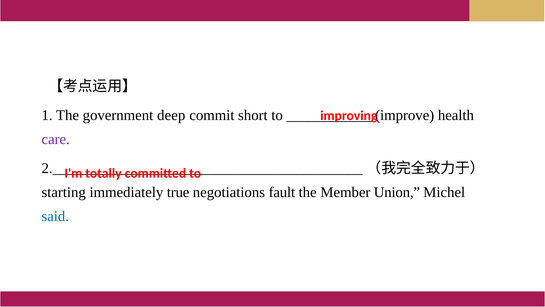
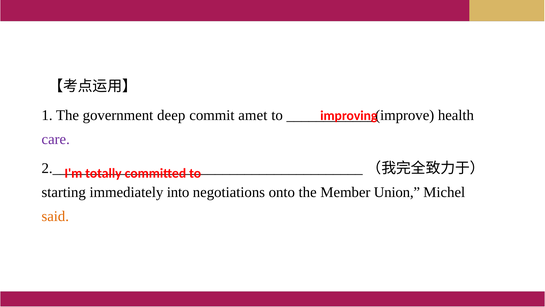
short: short -> amet
true: true -> into
fault: fault -> onto
said colour: blue -> orange
